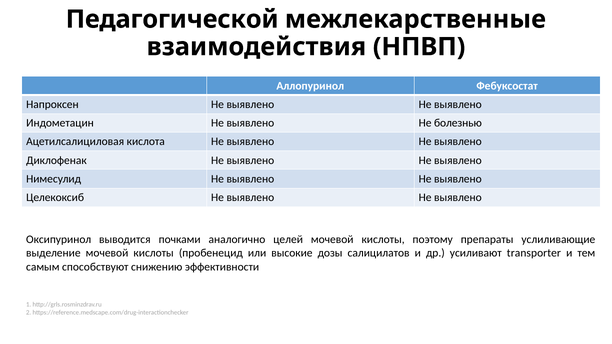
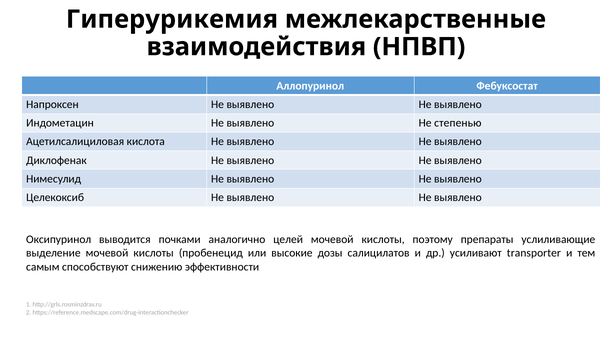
Педагогической: Педагогической -> Гиперурикемия
болезнью: болезнью -> степенью
